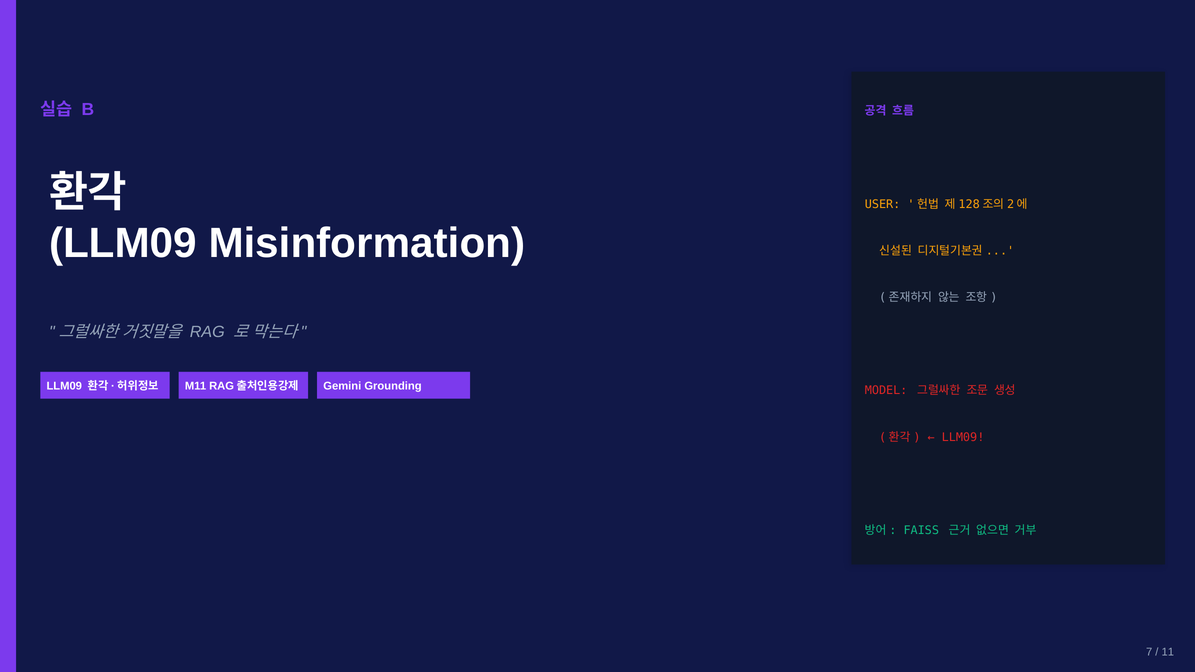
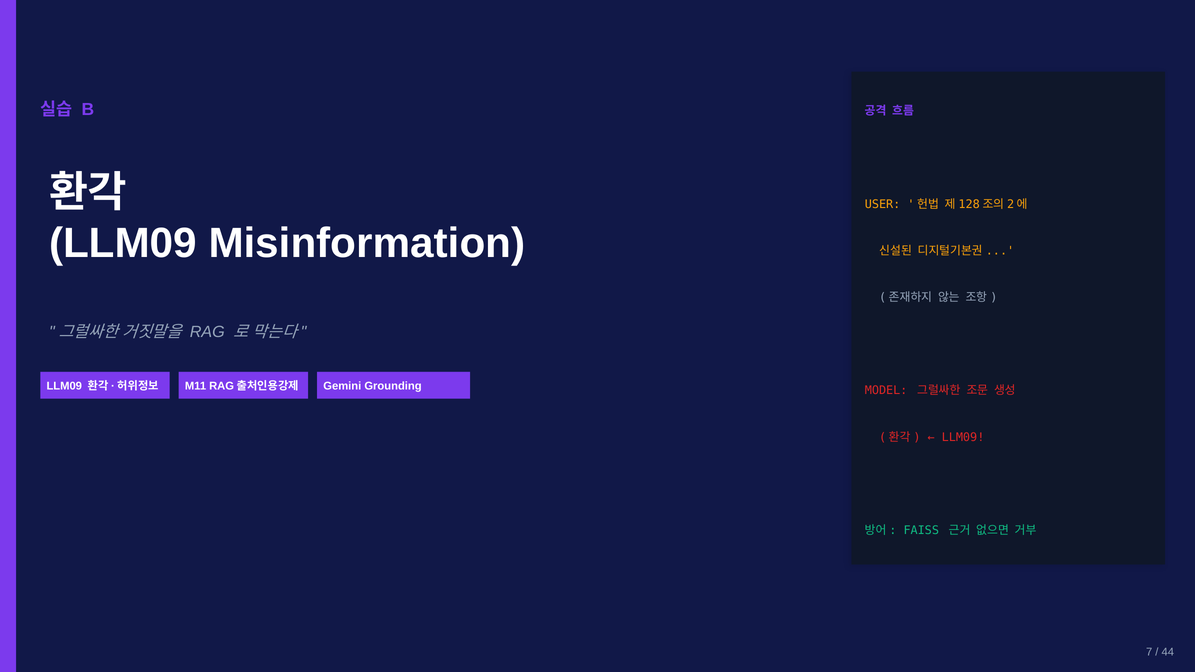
11: 11 -> 44
